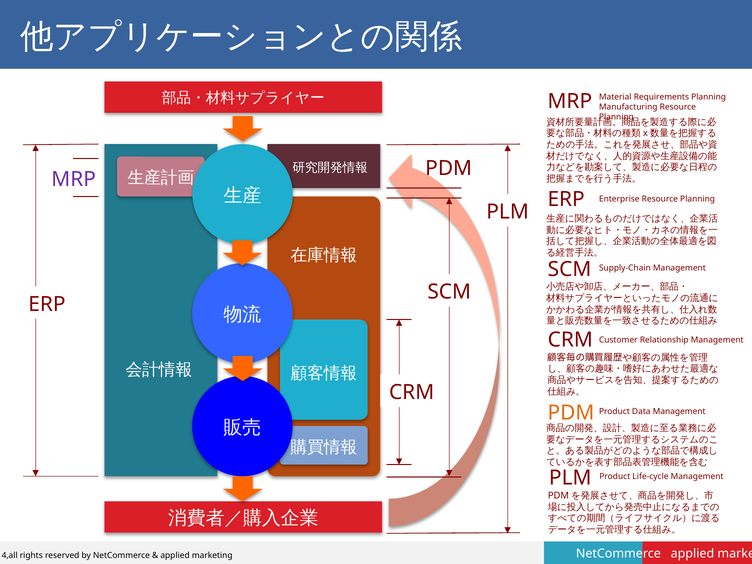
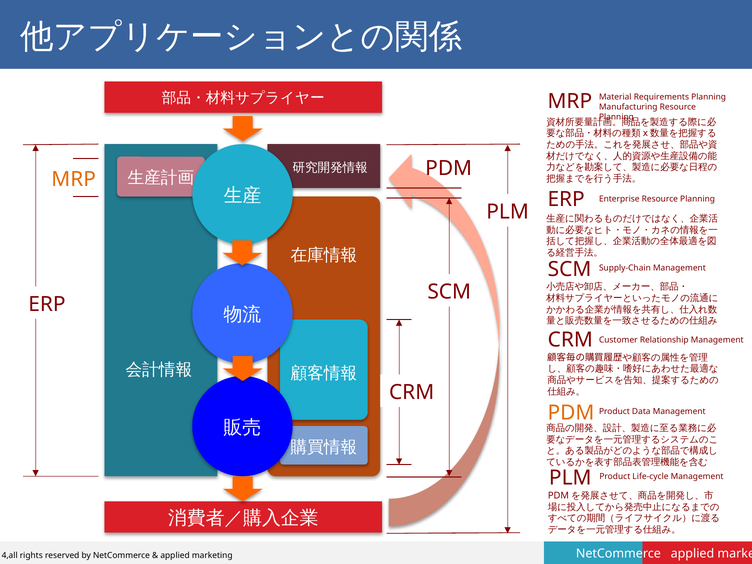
MRP at (74, 180) colour: purple -> orange
